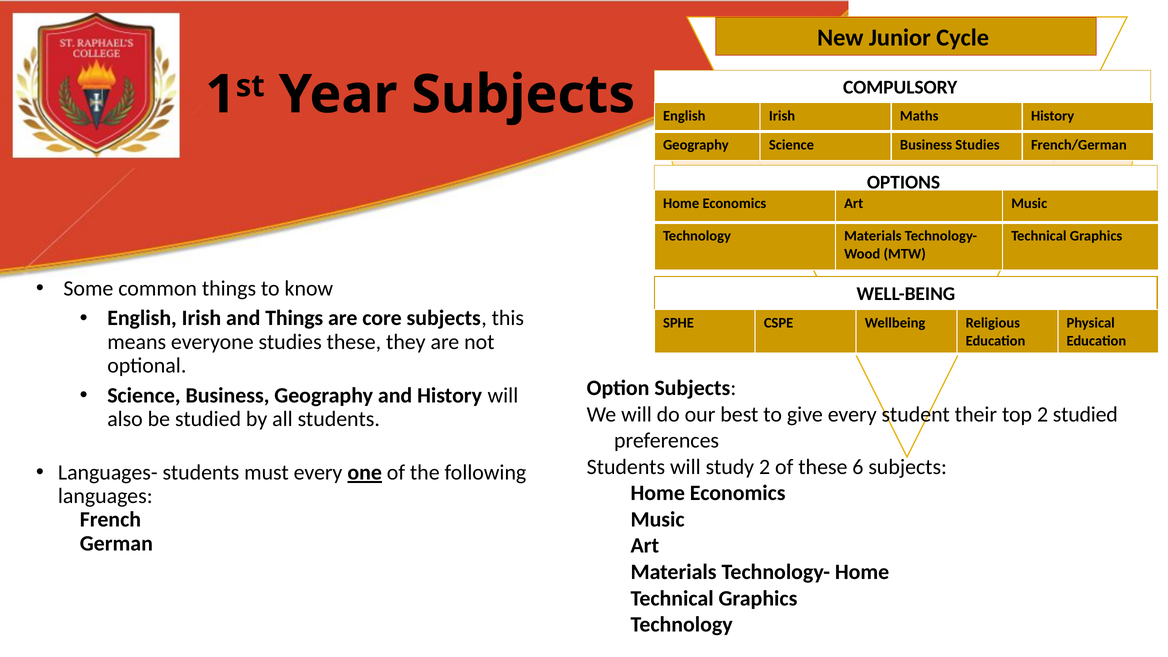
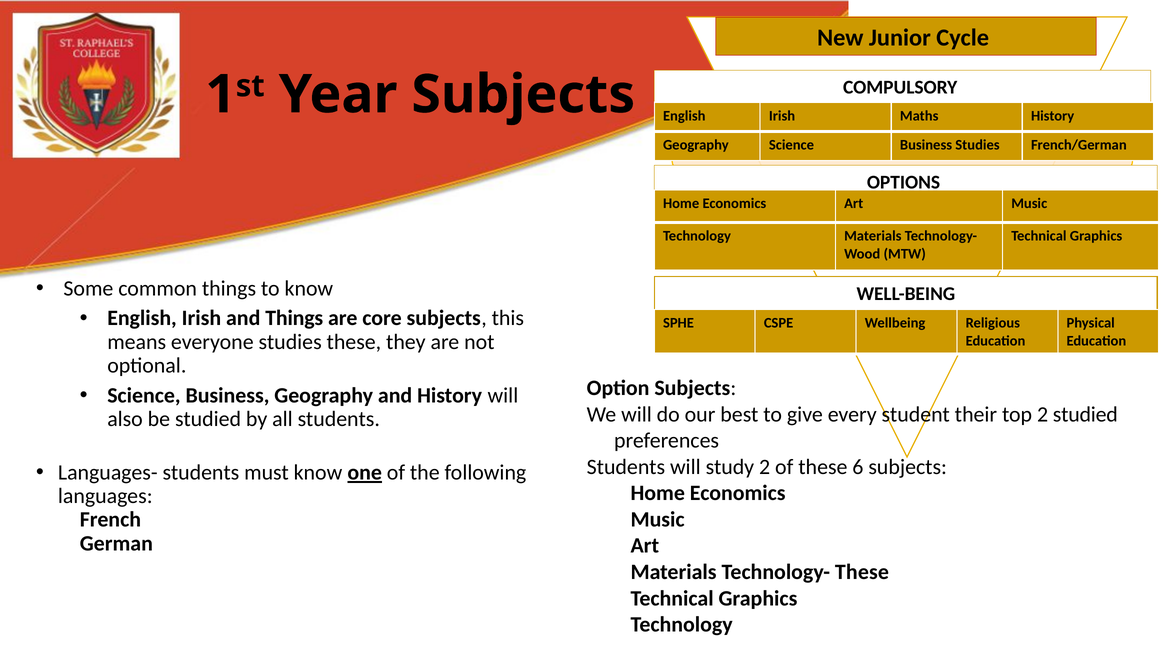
must every: every -> know
Technology- Home: Home -> These
